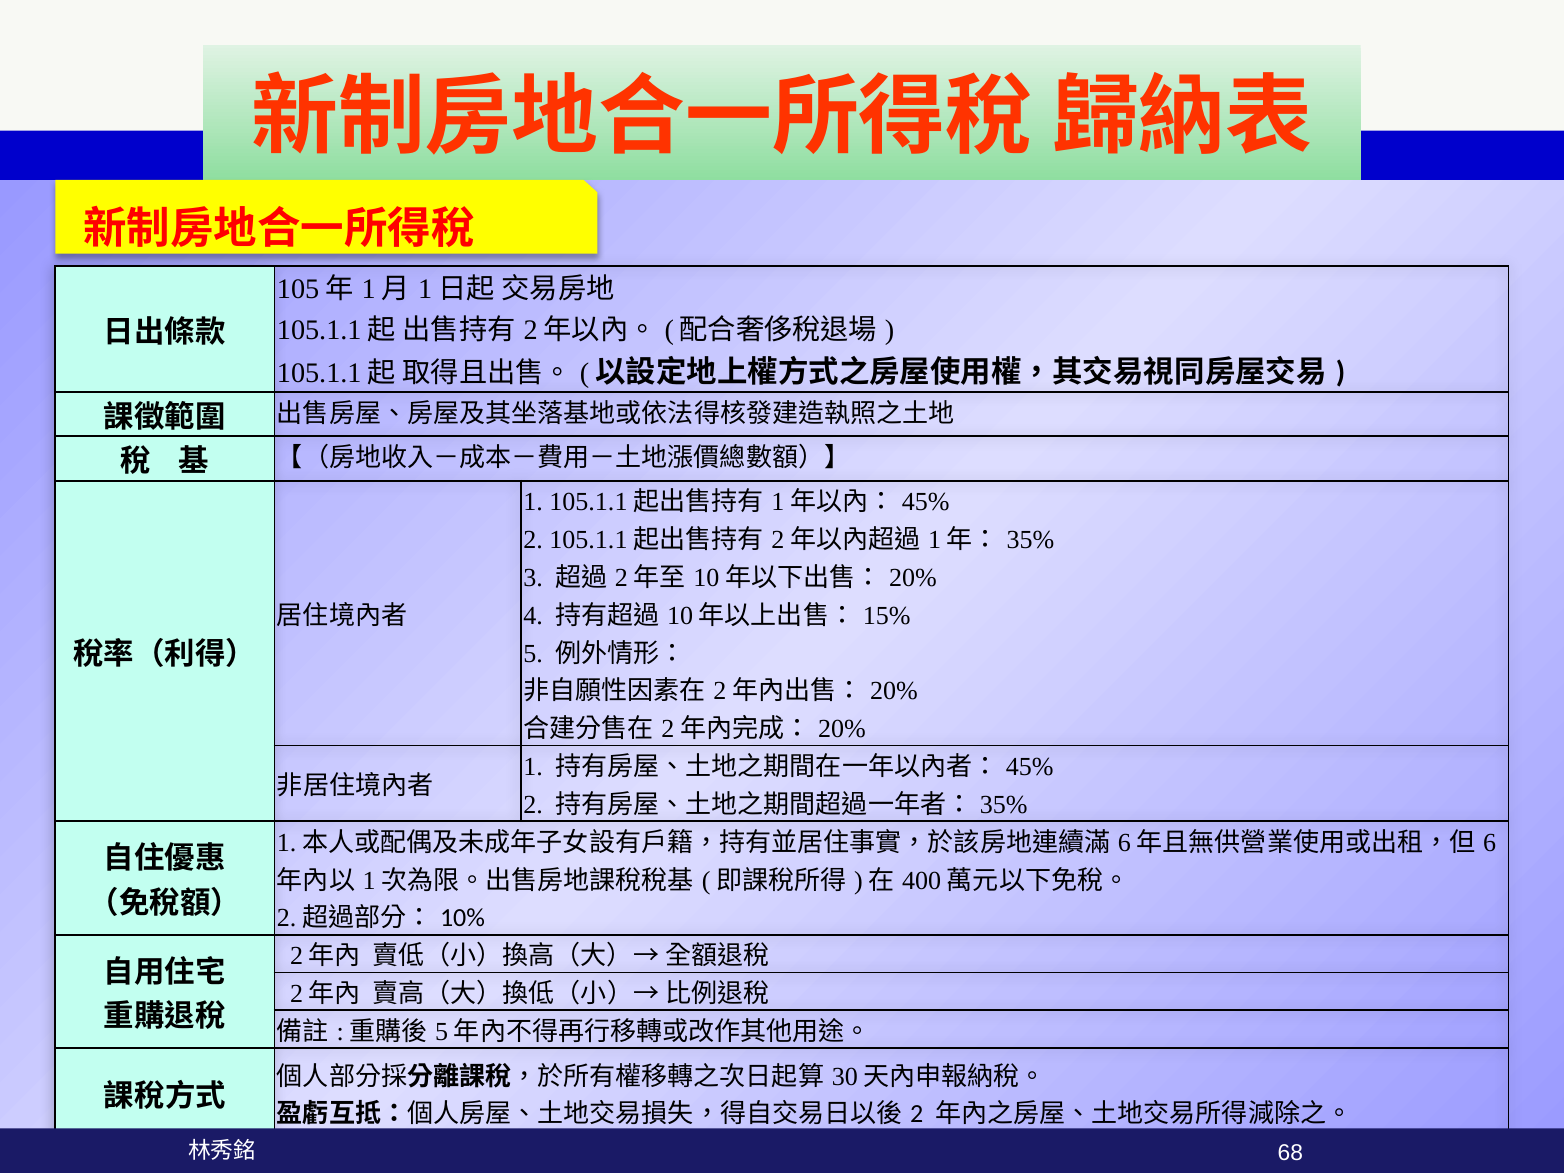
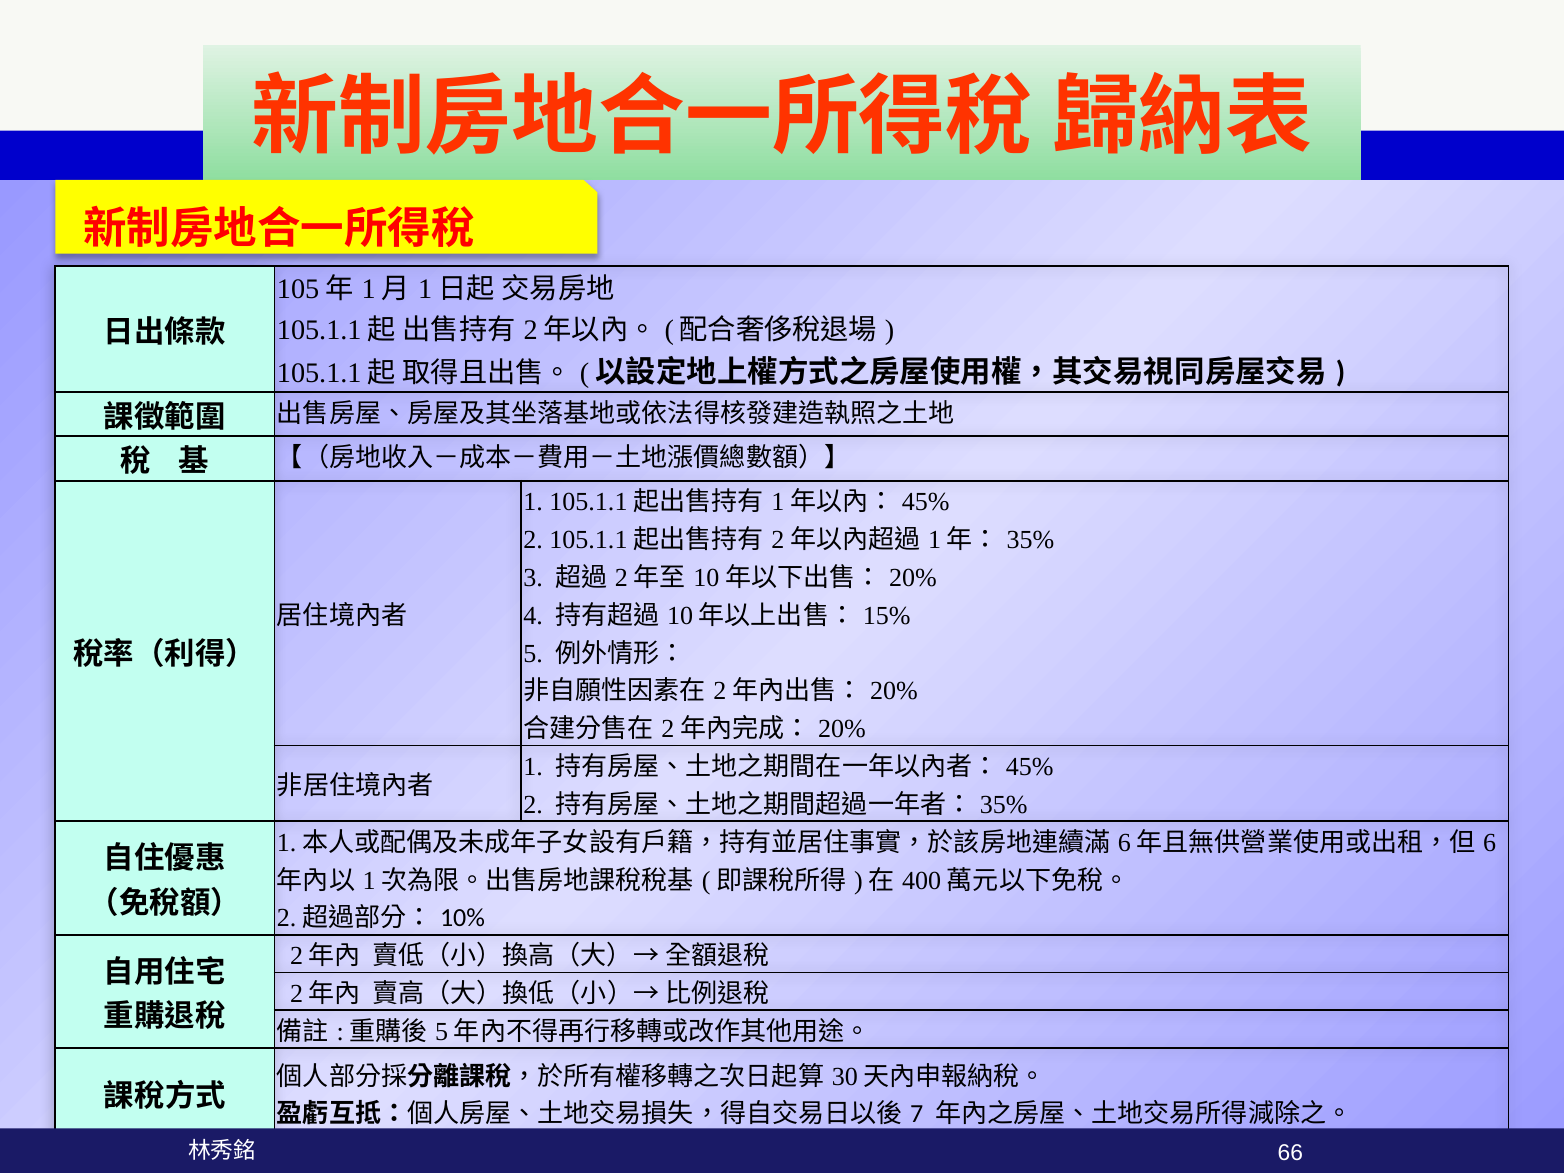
2 at (917, 1114): 2 -> 7
68: 68 -> 66
